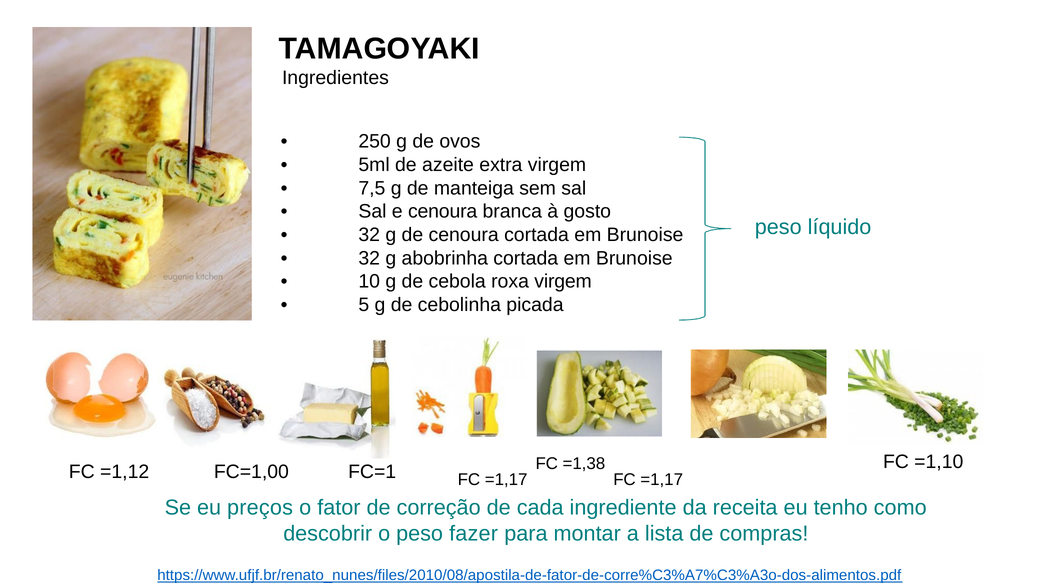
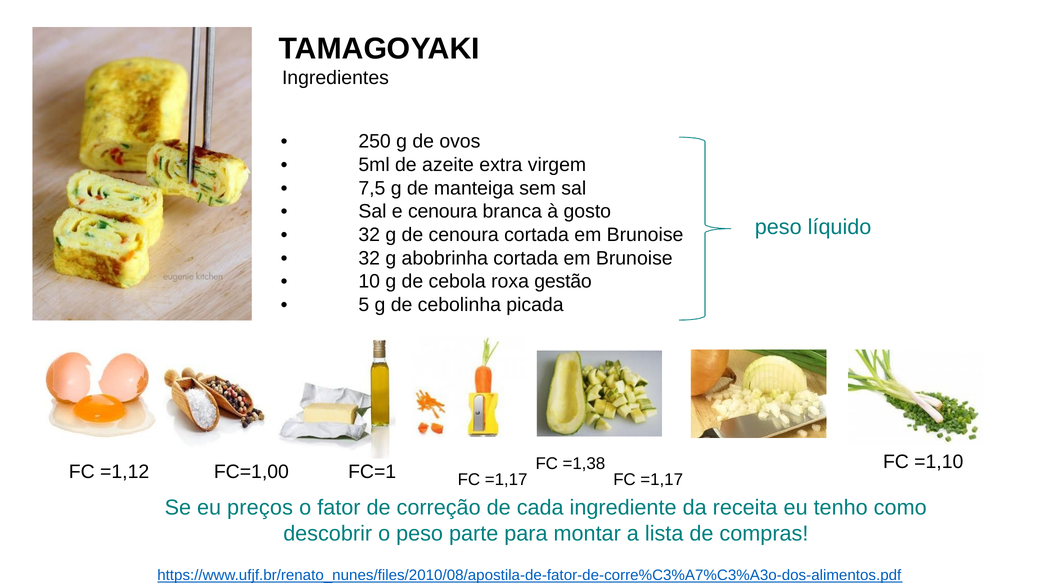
roxa virgem: virgem -> gestão
fazer: fazer -> parte
